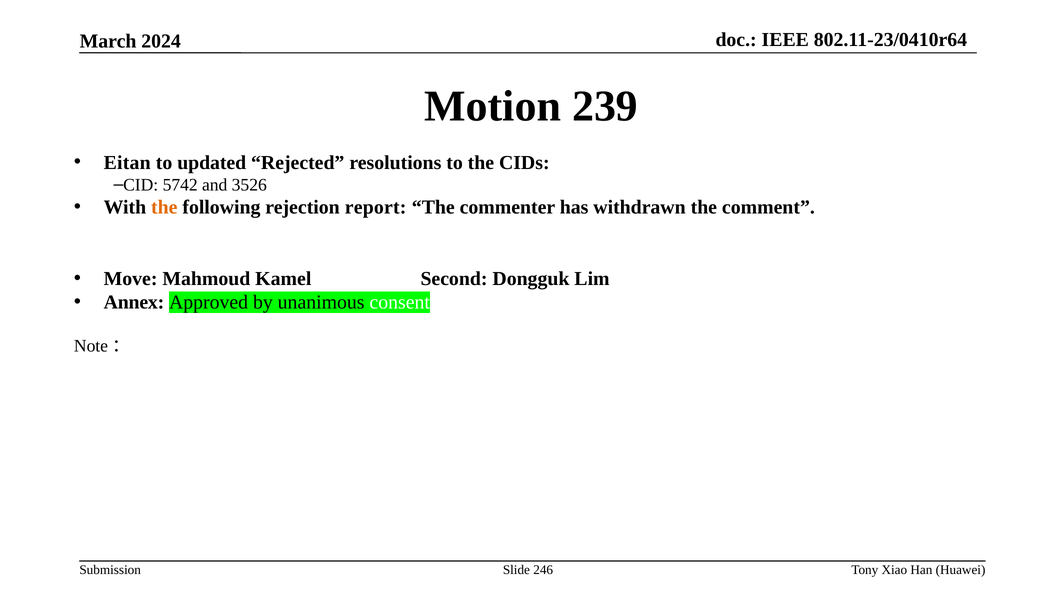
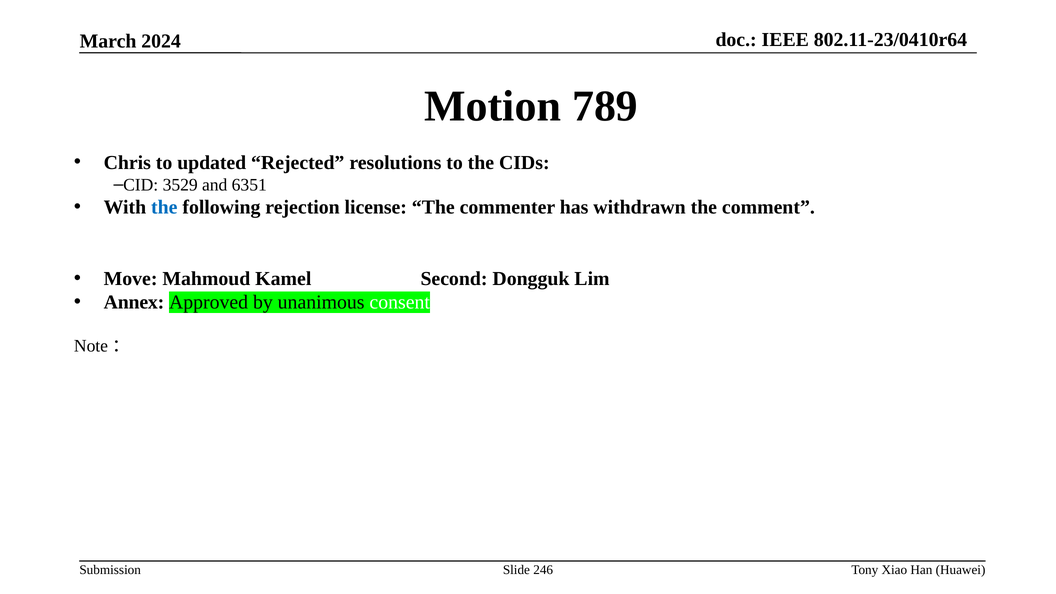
239: 239 -> 789
Eitan: Eitan -> Chris
5742: 5742 -> 3529
3526: 3526 -> 6351
the at (164, 207) colour: orange -> blue
report: report -> license
